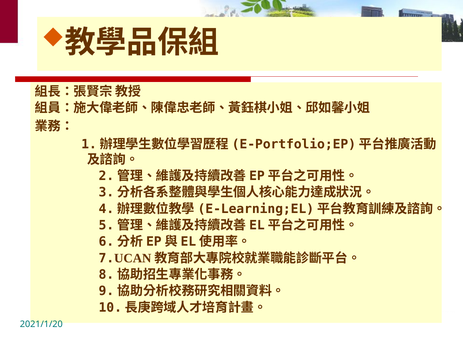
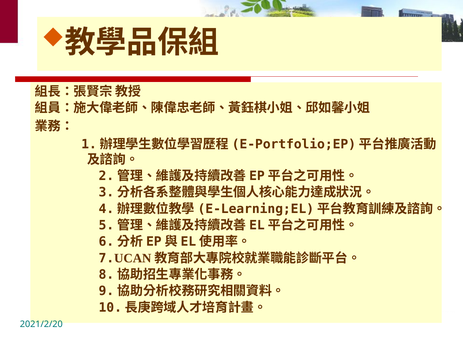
2021/1/20: 2021/1/20 -> 2021/2/20
